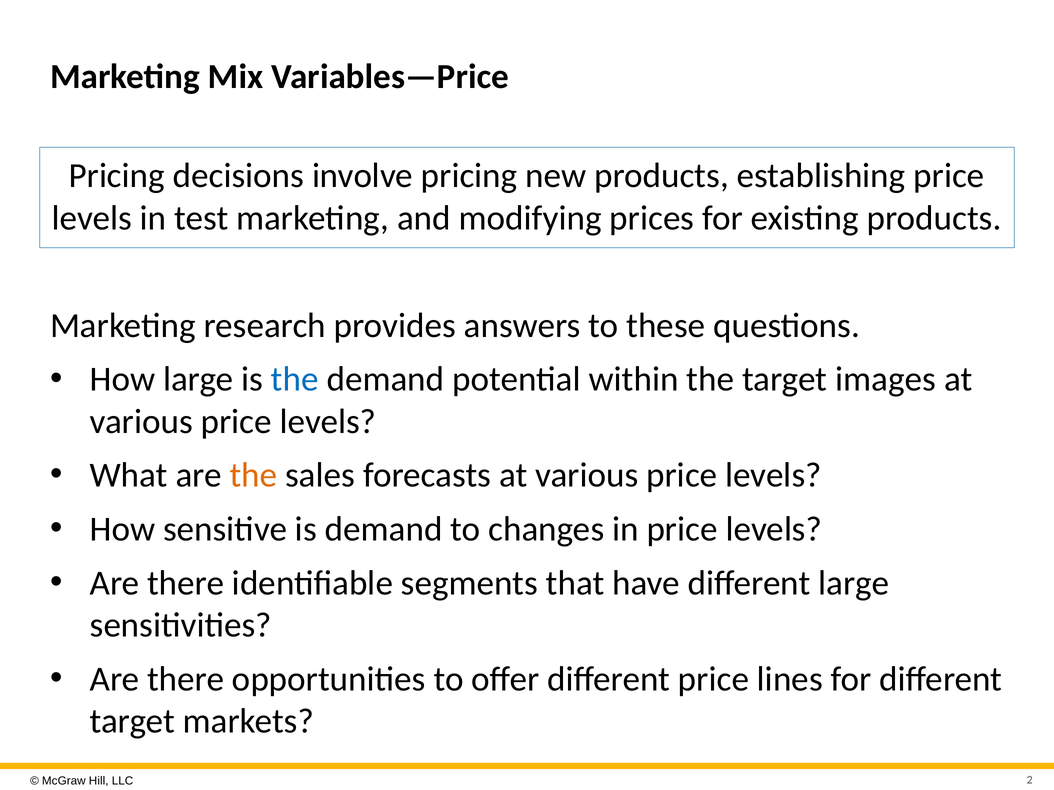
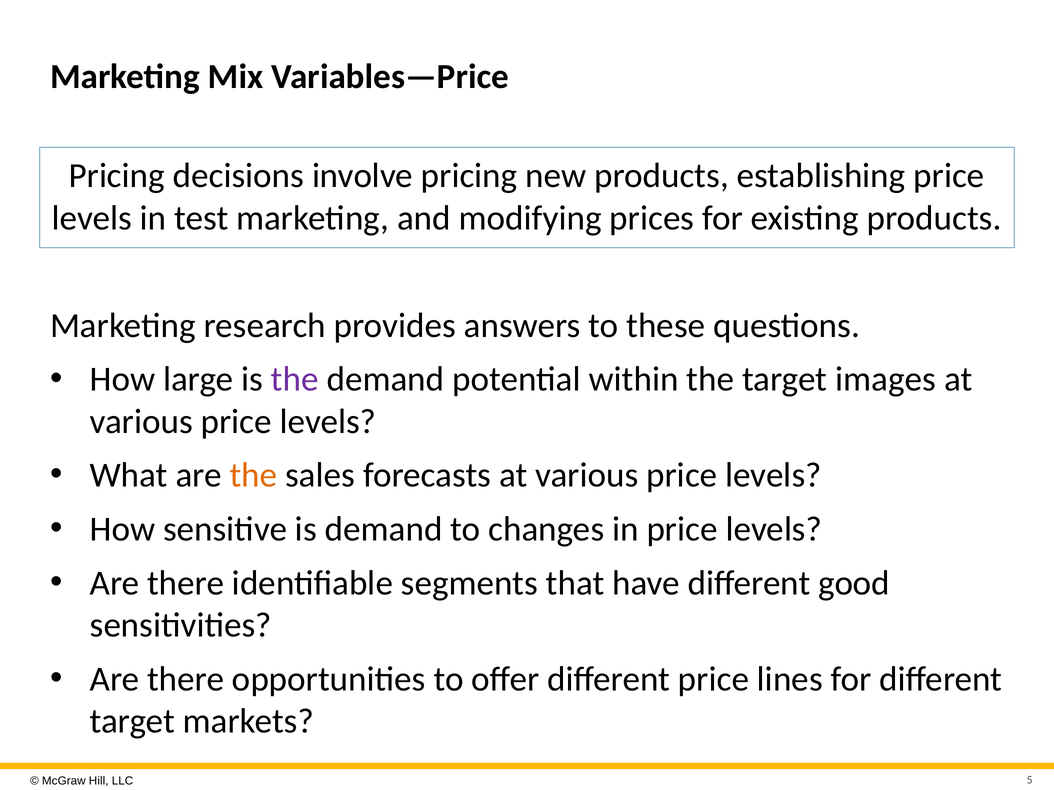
the at (295, 380) colour: blue -> purple
different large: large -> good
2: 2 -> 5
